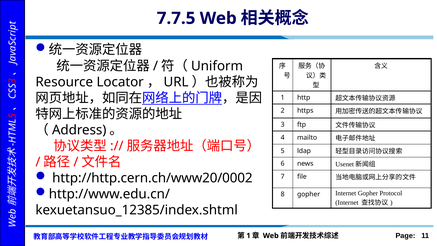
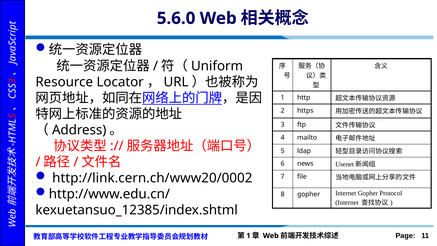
7.7.5: 7.7.5 -> 5.6.0
http://http.cern.ch/www20/0002: http://http.cern.ch/www20/0002 -> http://link.cern.ch/www20/0002
